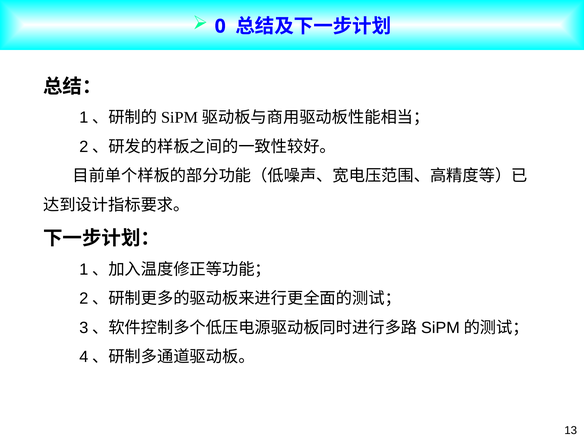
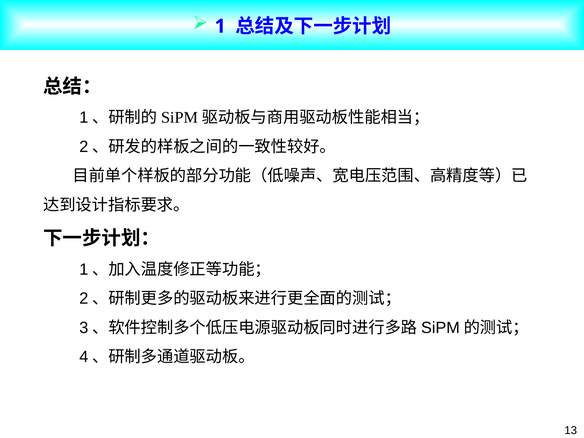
0: 0 -> 1
